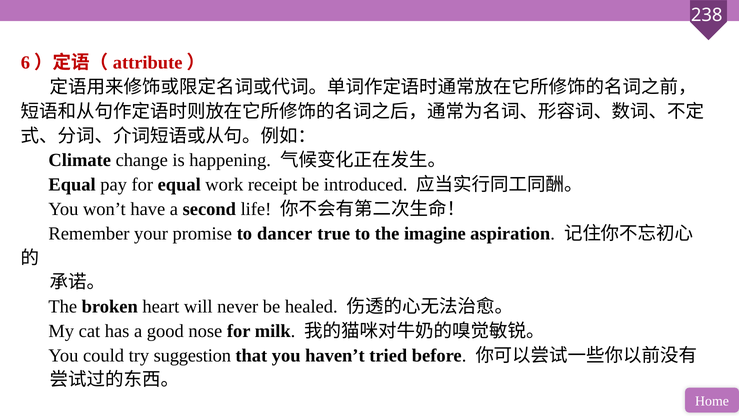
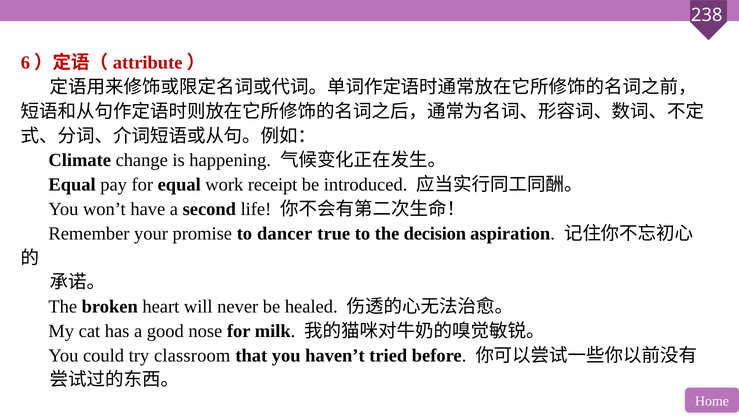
imagine: imagine -> decision
suggestion: suggestion -> classroom
